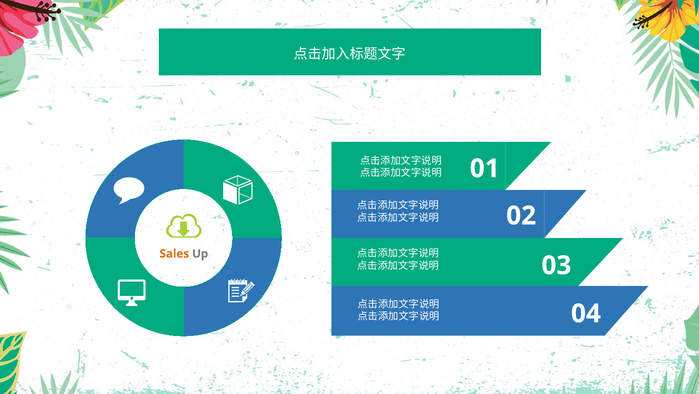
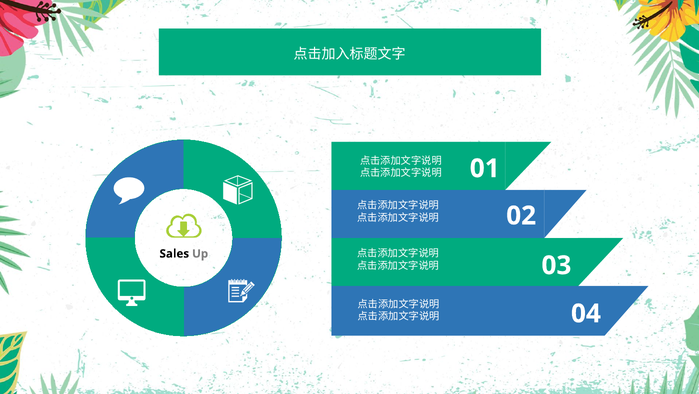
Sales colour: orange -> black
